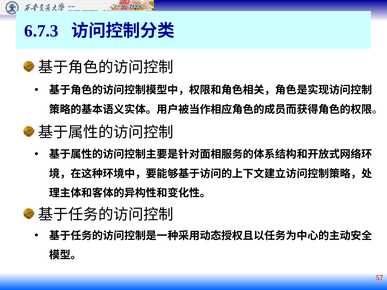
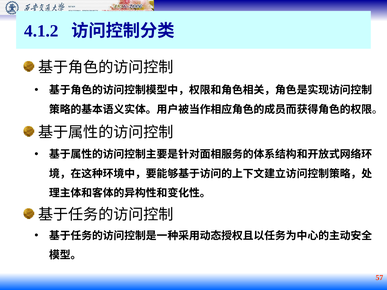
6.7.3: 6.7.3 -> 4.1.2
